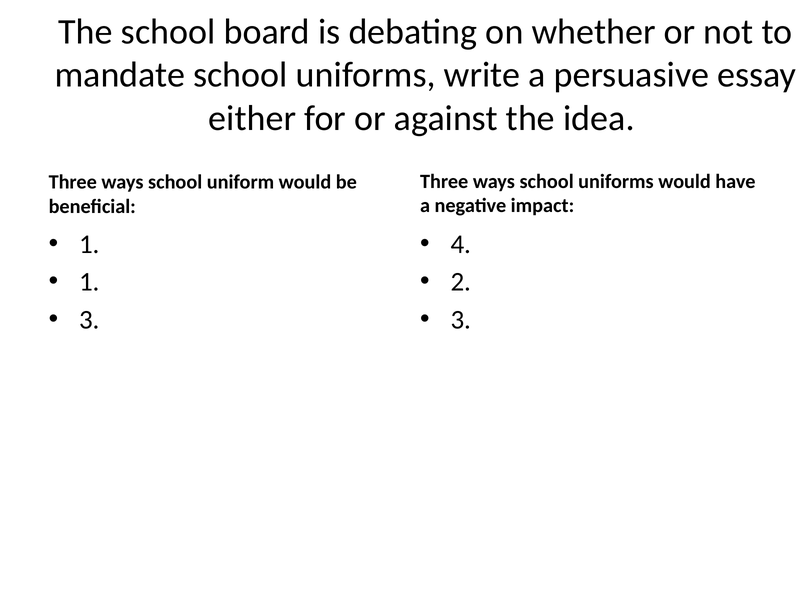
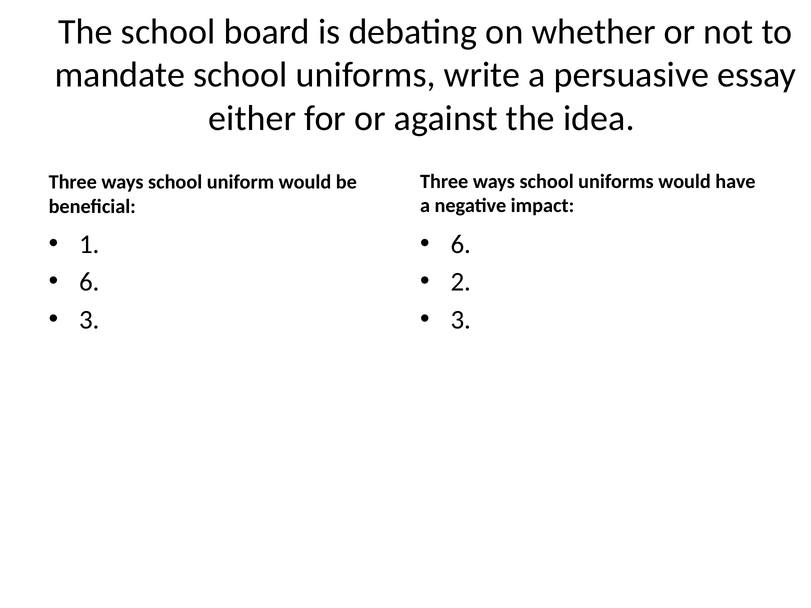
4 at (461, 244): 4 -> 6
1 at (89, 282): 1 -> 6
